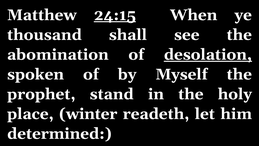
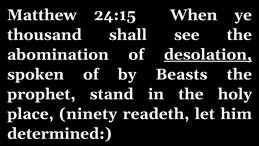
24:15 underline: present -> none
Myself: Myself -> Beasts
winter: winter -> ninety
